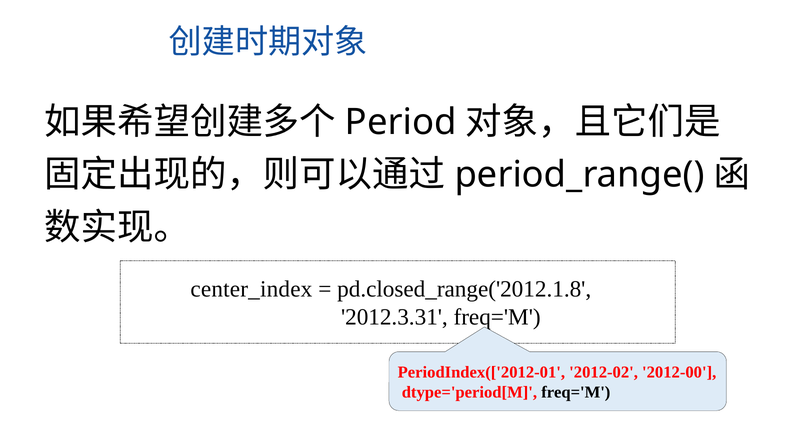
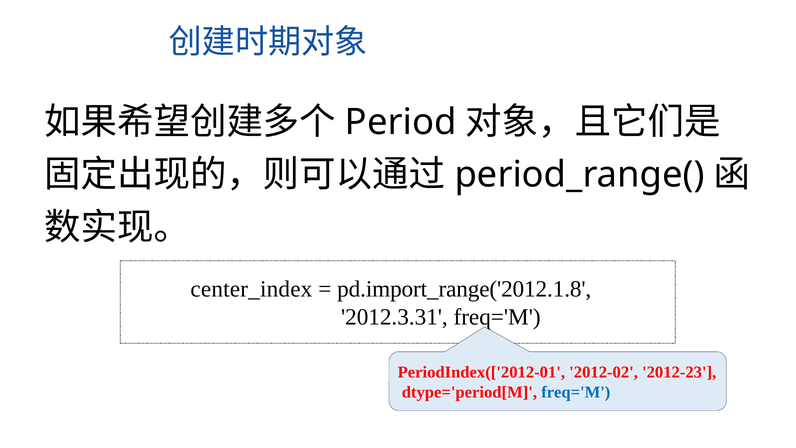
pd.closed_range('2012.1.8: pd.closed_range('2012.1.8 -> pd.import_range('2012.1.8
2012-00: 2012-00 -> 2012-23
freq='M at (576, 392) colour: black -> blue
